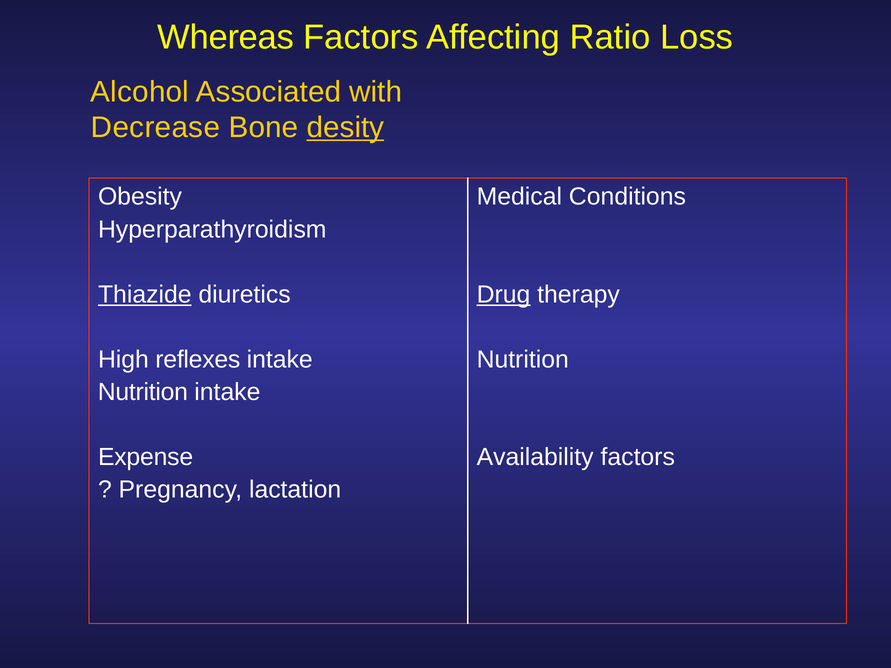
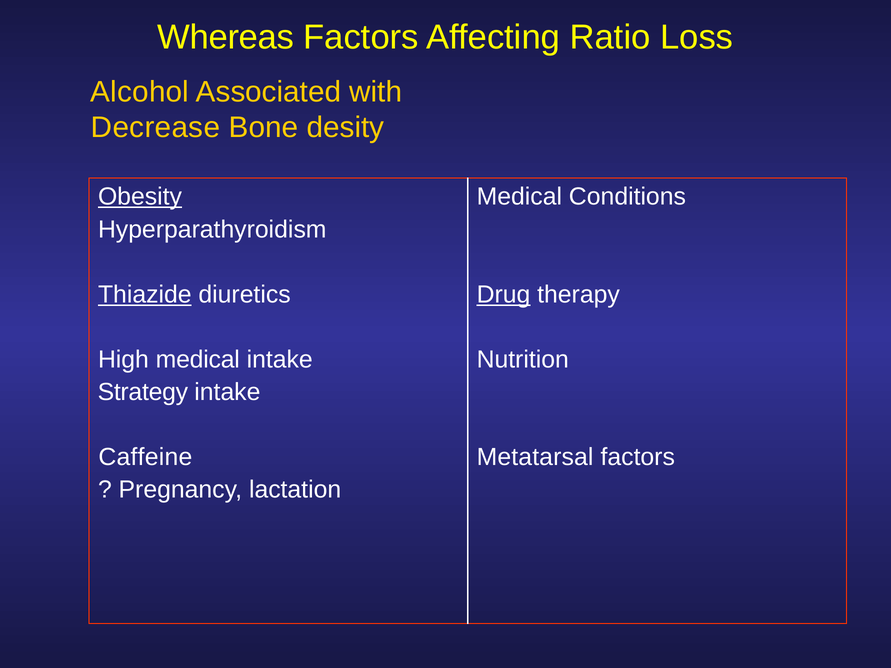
desity underline: present -> none
Obesity underline: none -> present
High reflexes: reflexes -> medical
Nutrition at (143, 392): Nutrition -> Strategy
Expense: Expense -> Caffeine
Availability: Availability -> Metatarsal
